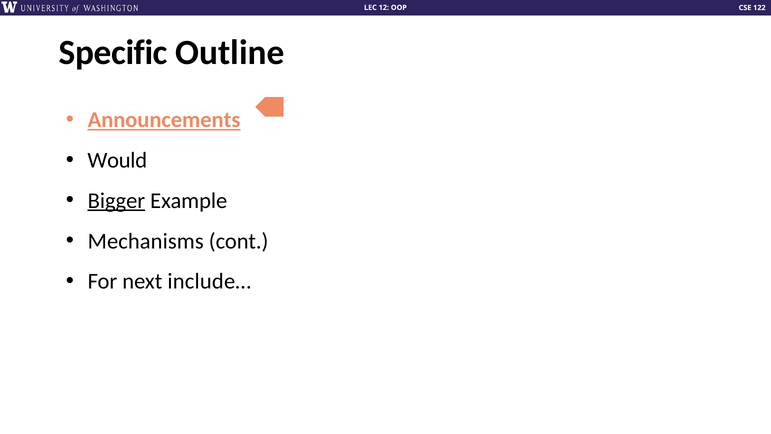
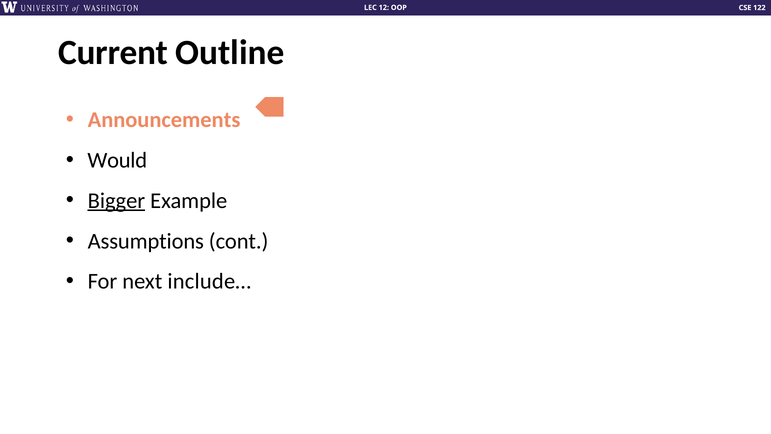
Specific: Specific -> Current
Announcements underline: present -> none
Mechanisms: Mechanisms -> Assumptions
